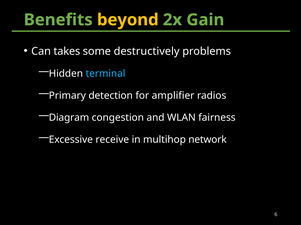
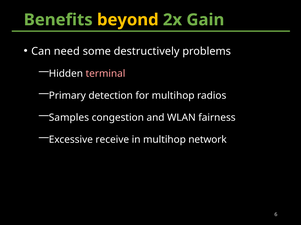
takes: takes -> need
terminal colour: light blue -> pink
for amplifier: amplifier -> multihop
Diagram: Diagram -> Samples
